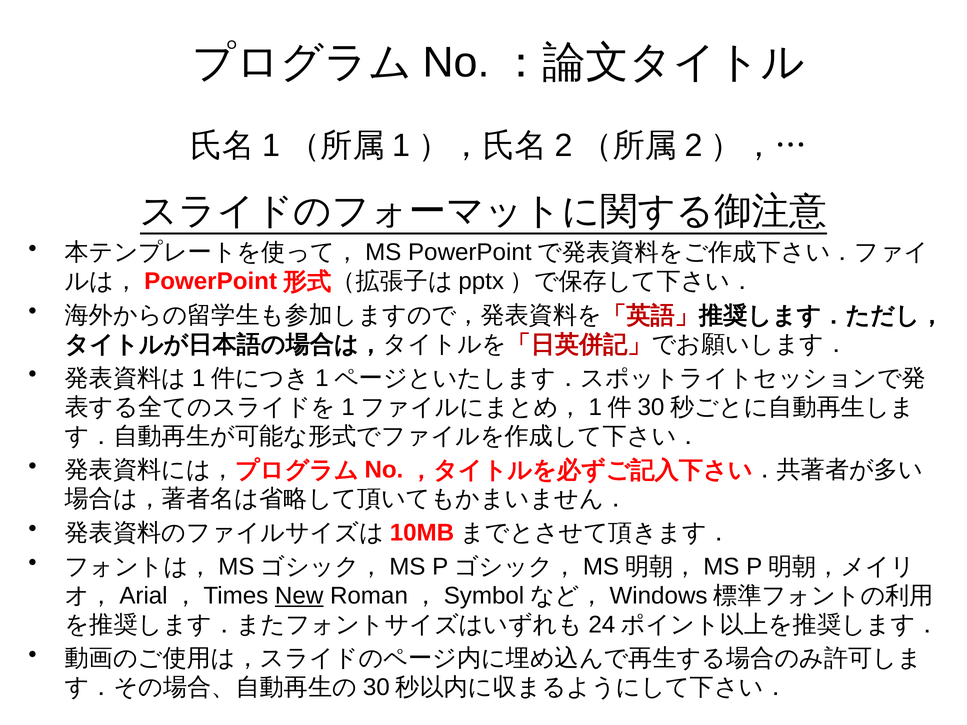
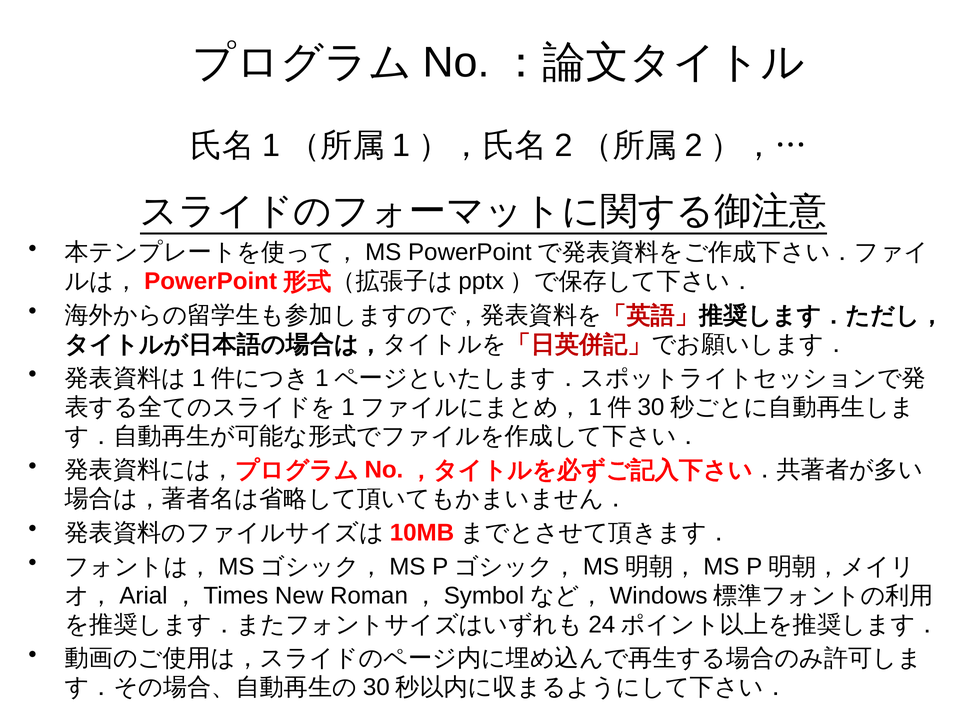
New underline: present -> none
